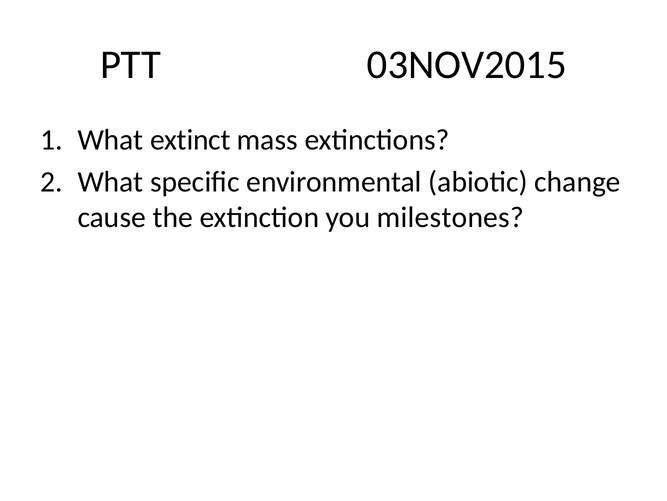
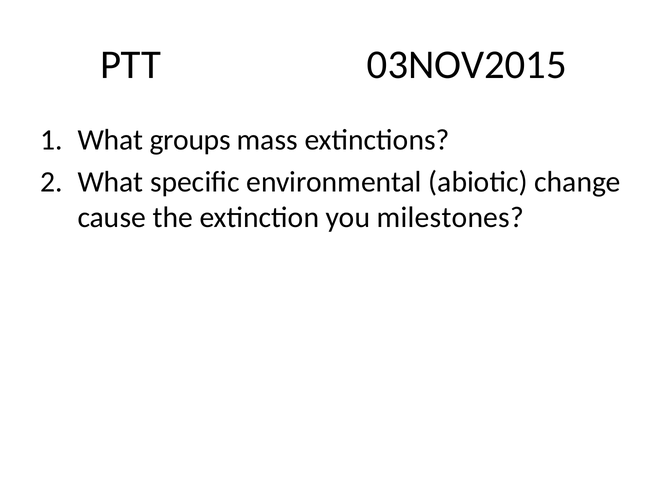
extinct: extinct -> groups
